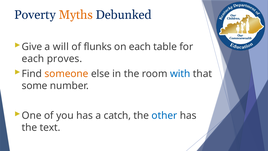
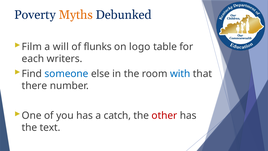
Give: Give -> Film
on each: each -> logo
proves: proves -> writers
someone colour: orange -> blue
some: some -> there
other colour: blue -> red
